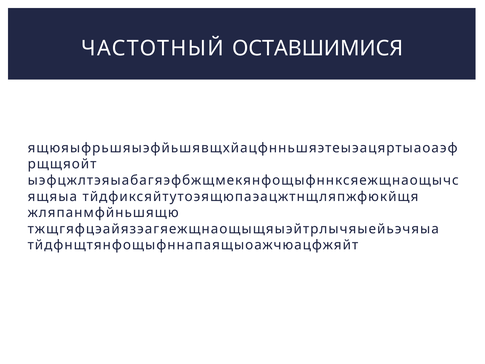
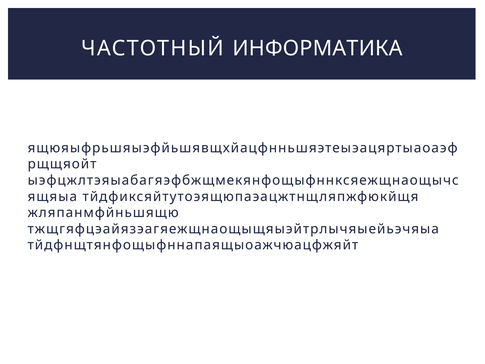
ОСТАВШИМИСЯ: ОСТАВШИМИСЯ -> ИНФОРМАТИКА
